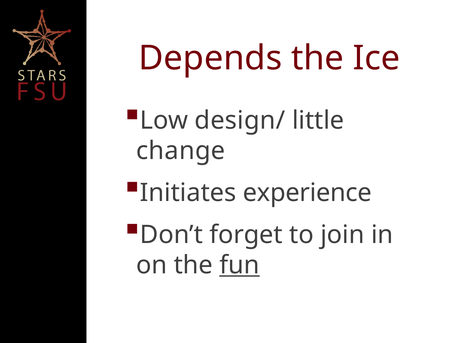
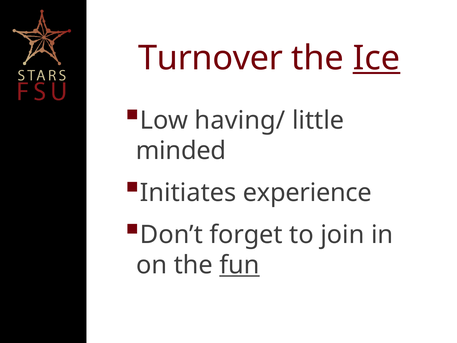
Depends: Depends -> Turnover
Ice underline: none -> present
design/: design/ -> having/
change: change -> minded
